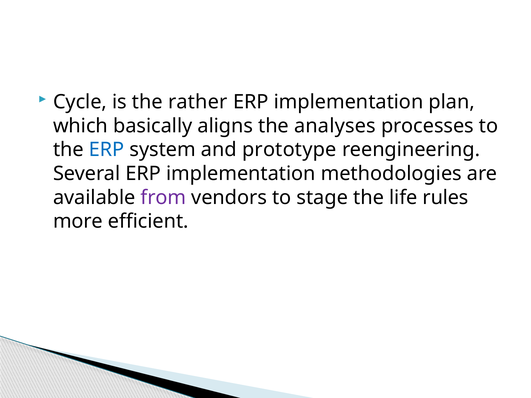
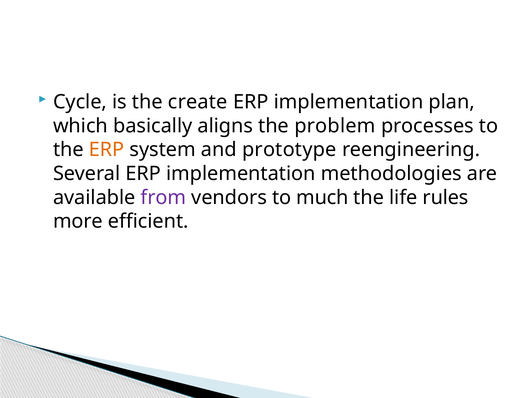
rather: rather -> create
analyses: analyses -> problem
ERP at (107, 150) colour: blue -> orange
stage: stage -> much
